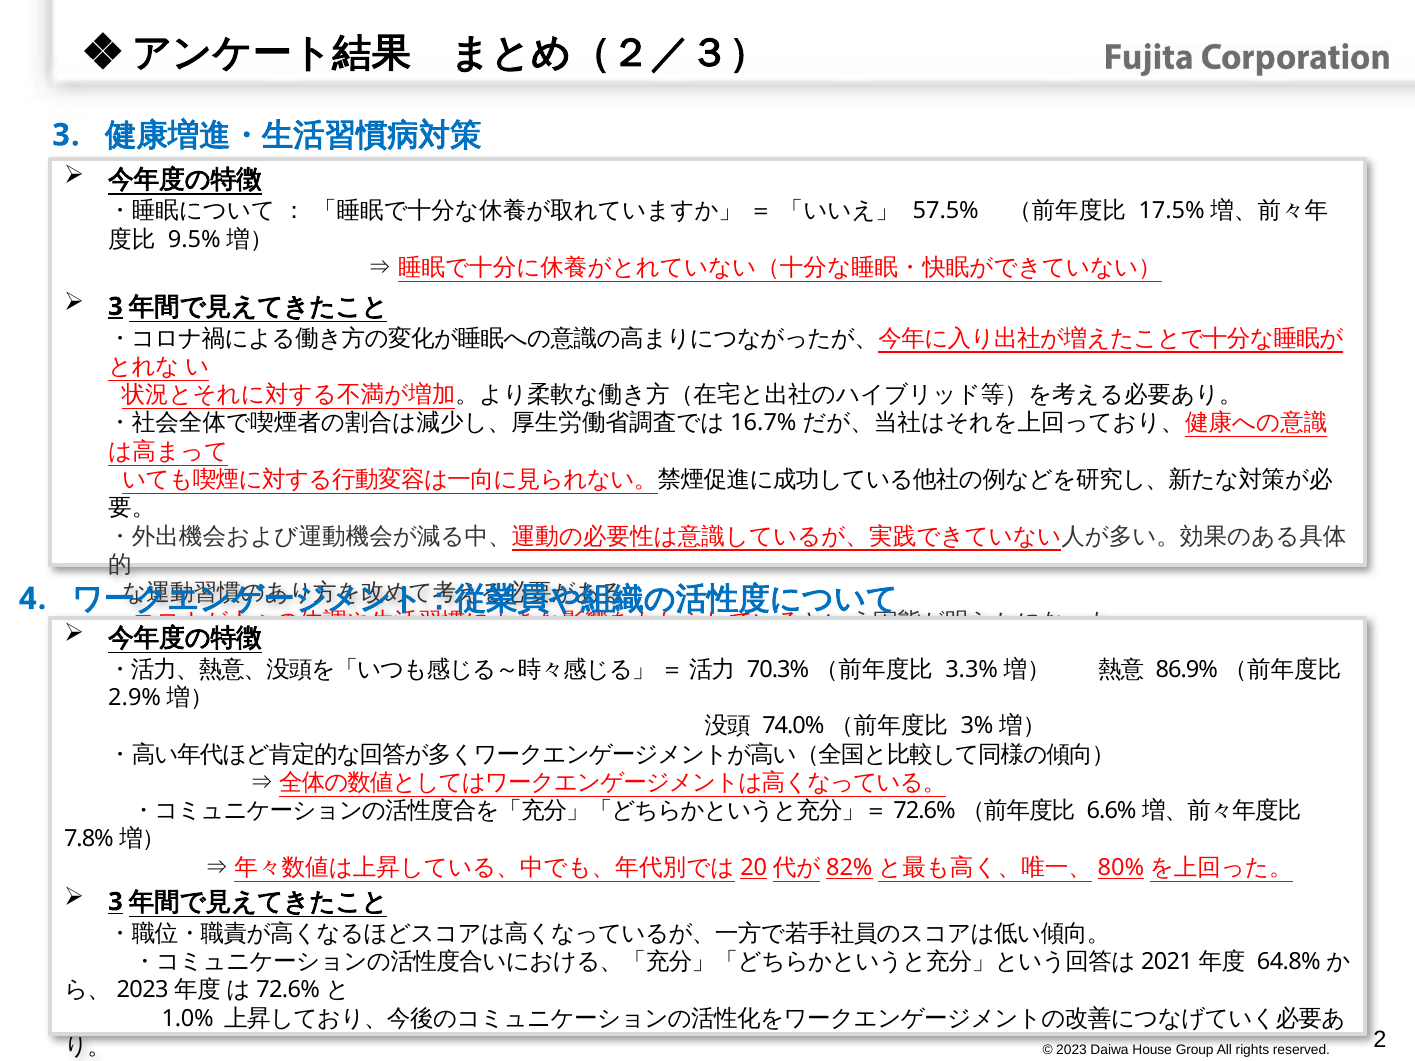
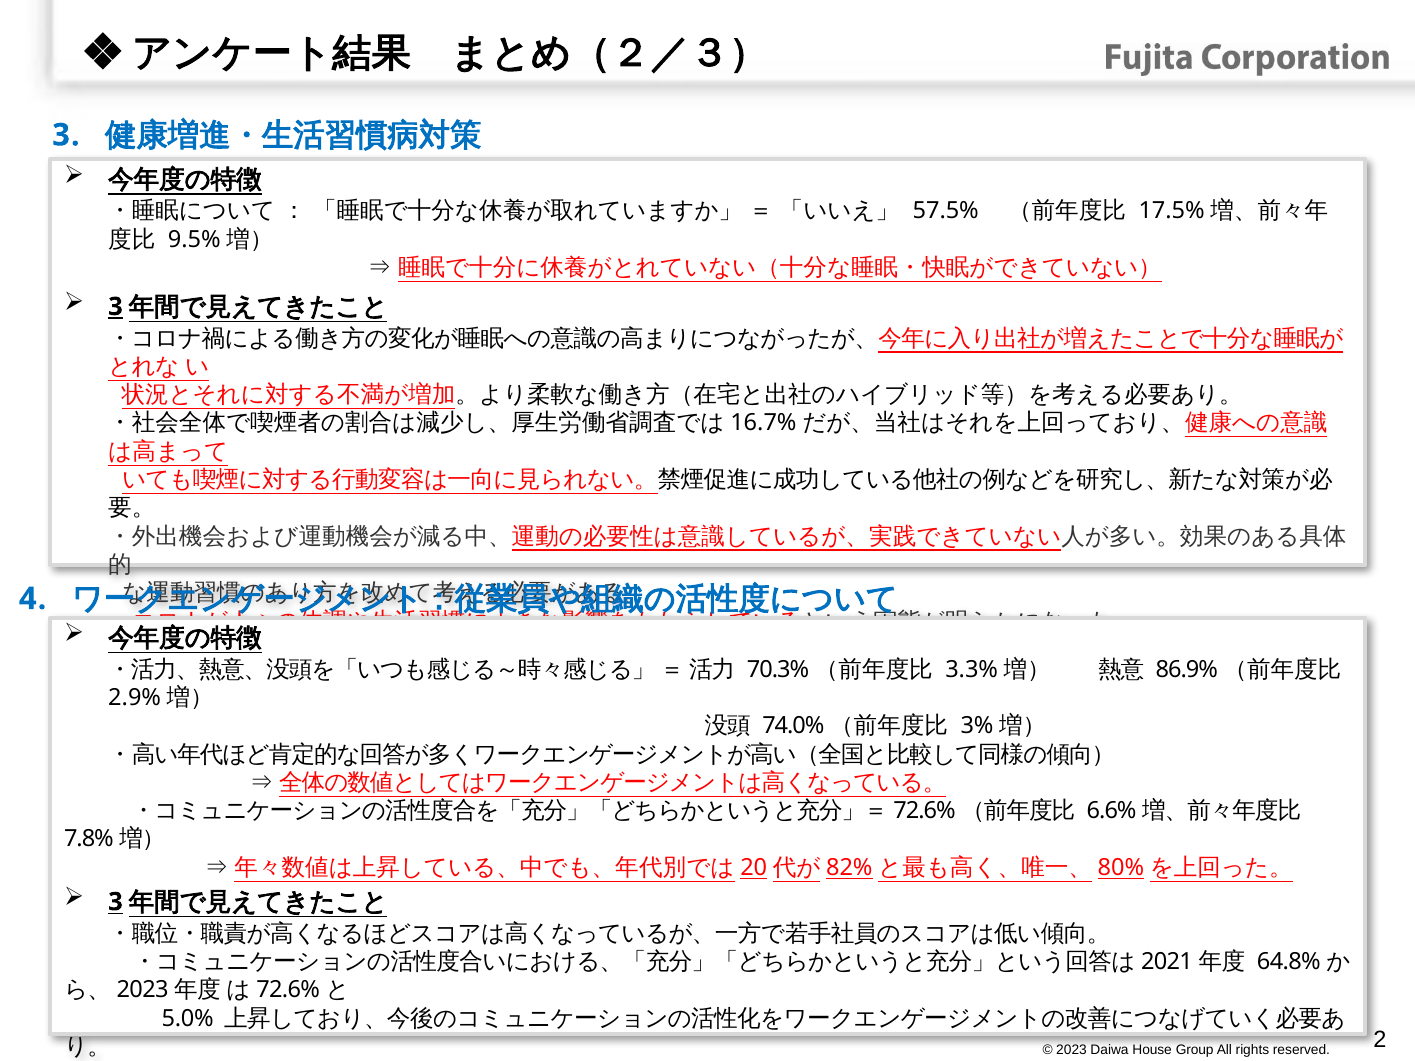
1.0%: 1.0% -> 5.0%
